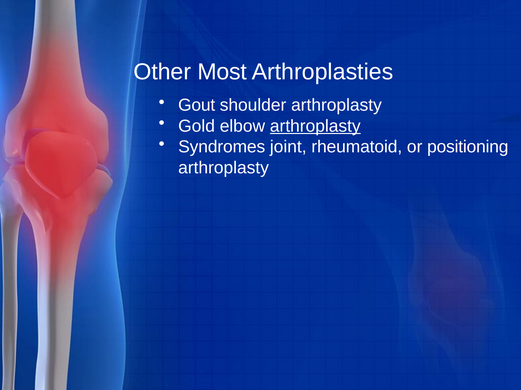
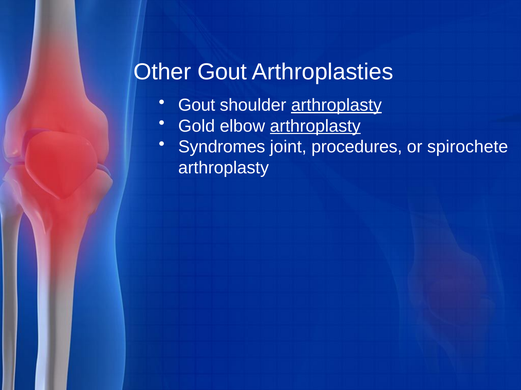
Other Most: Most -> Gout
arthroplasty at (336, 105) underline: none -> present
rheumatoid: rheumatoid -> procedures
positioning: positioning -> spirochete
